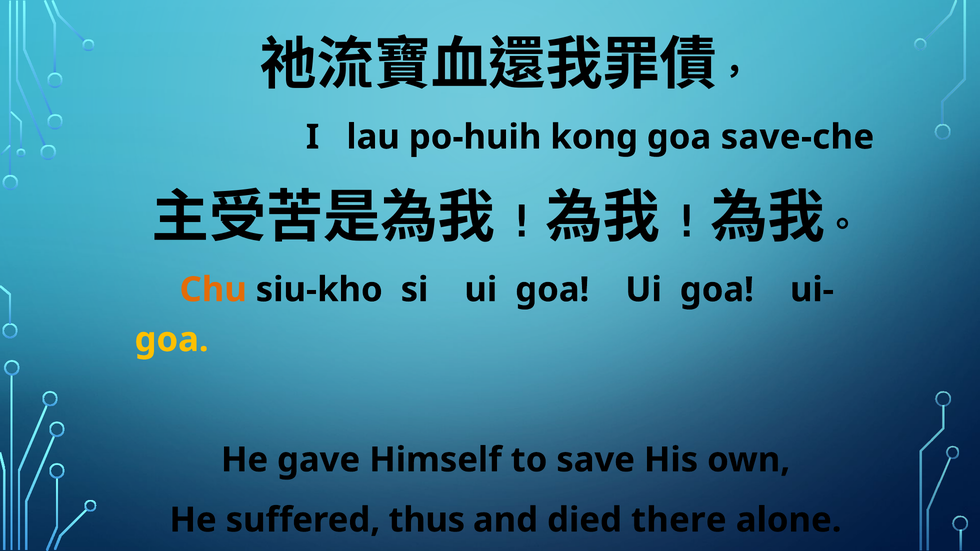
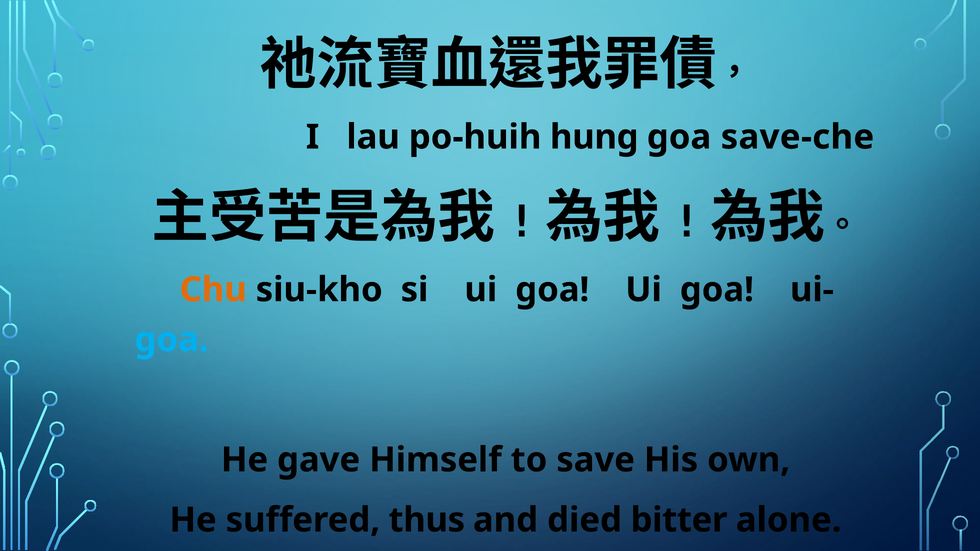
kong: kong -> hung
goa at (172, 340) colour: yellow -> light blue
there: there -> bitter
